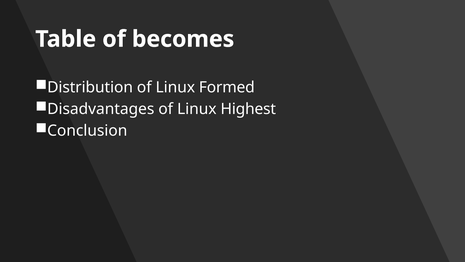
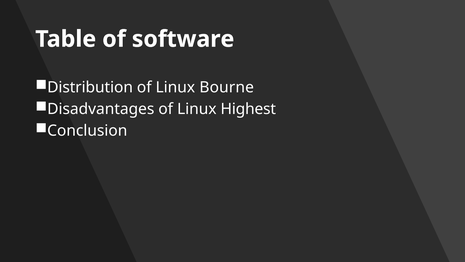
becomes: becomes -> software
Formed: Formed -> Bourne
